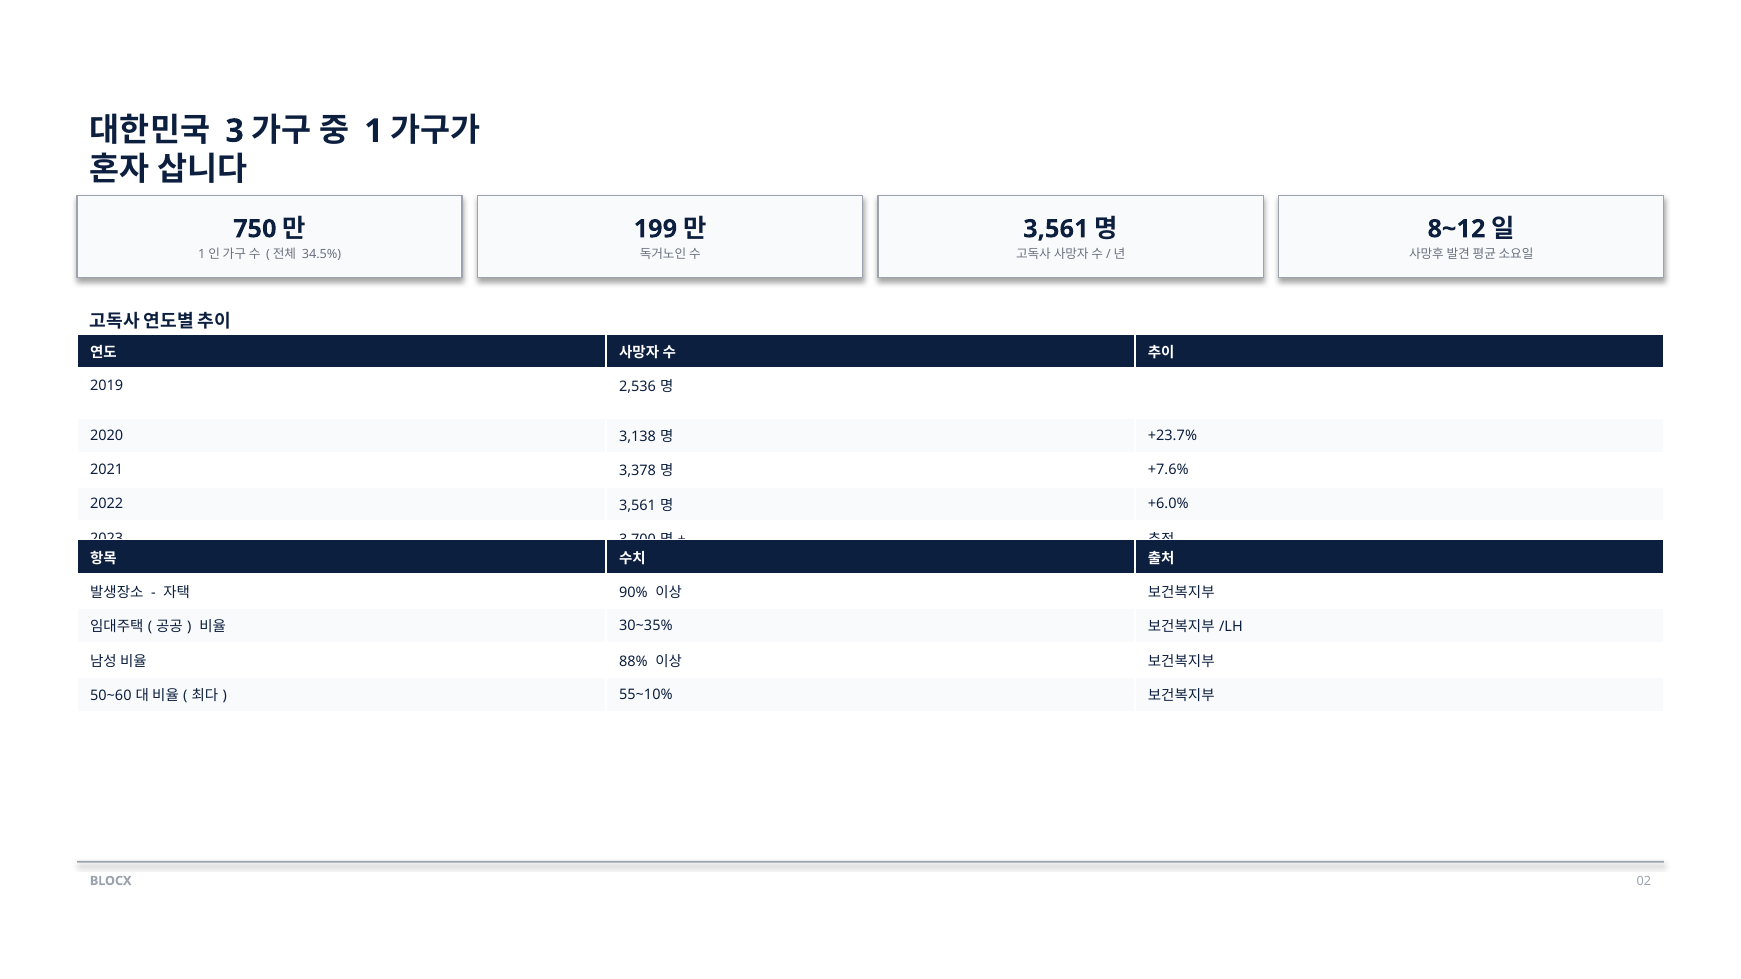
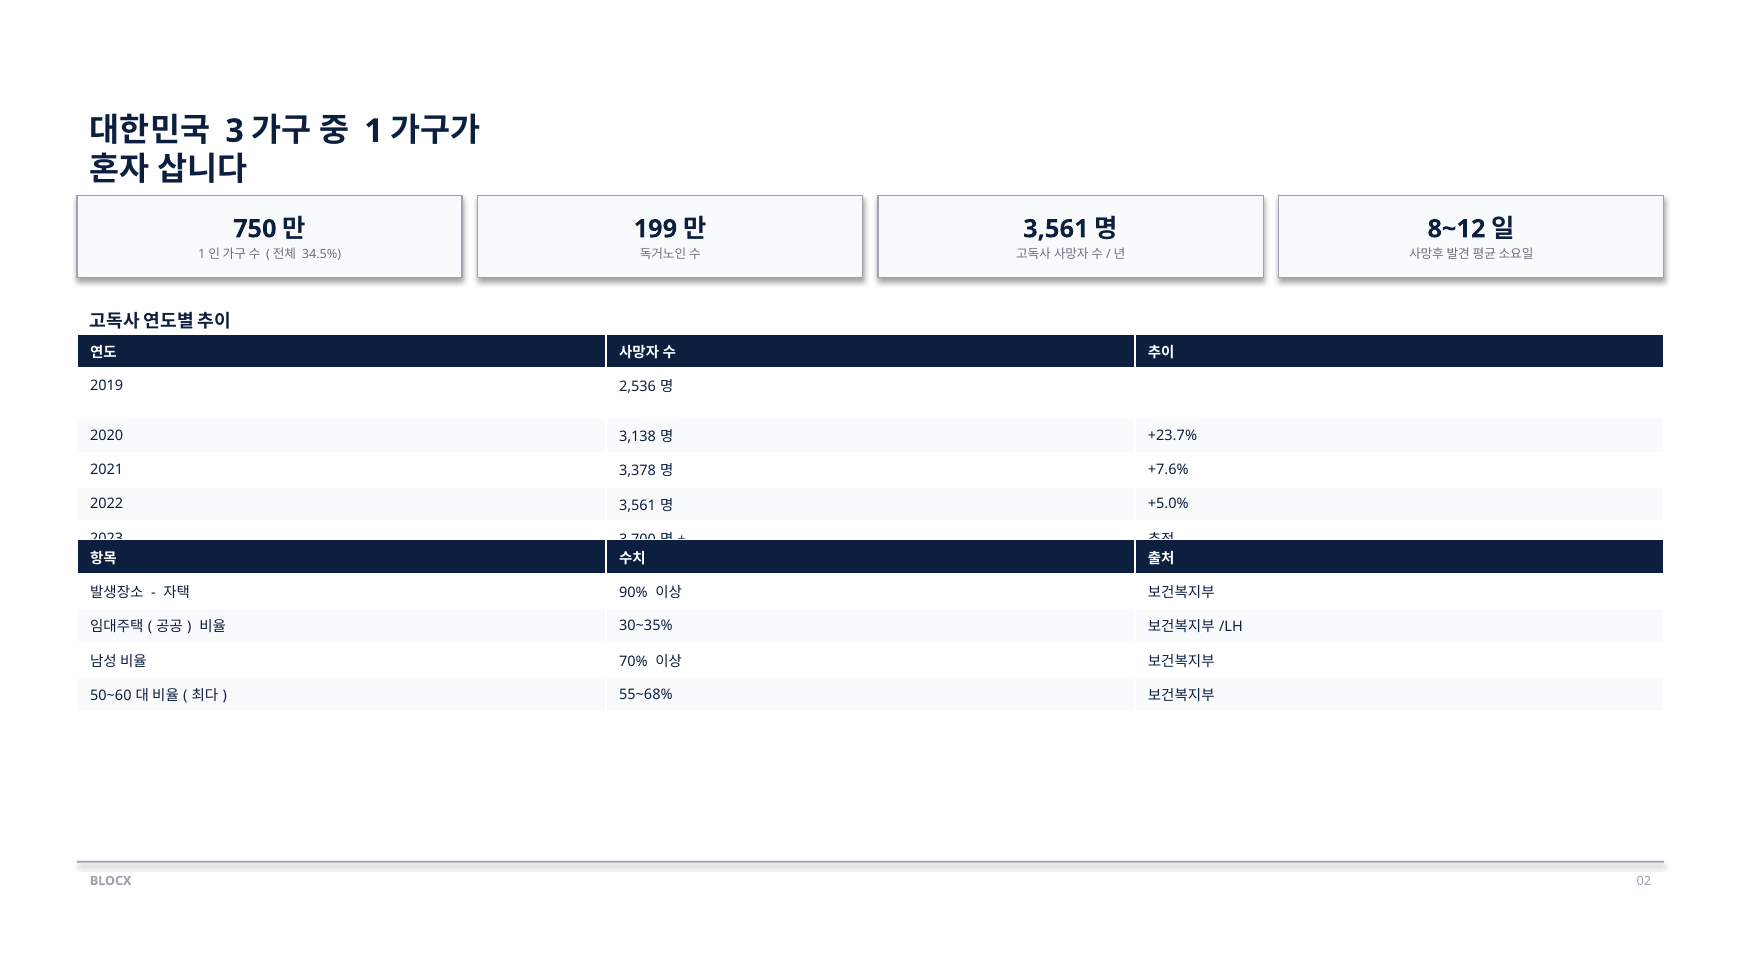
+6.0%: +6.0% -> +5.0%
88%: 88% -> 70%
55~10%: 55~10% -> 55~68%
